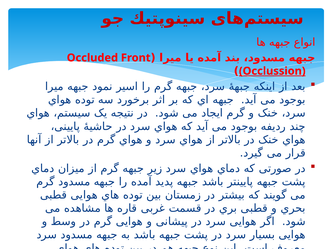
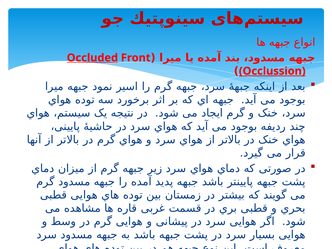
Occluded underline: none -> present
